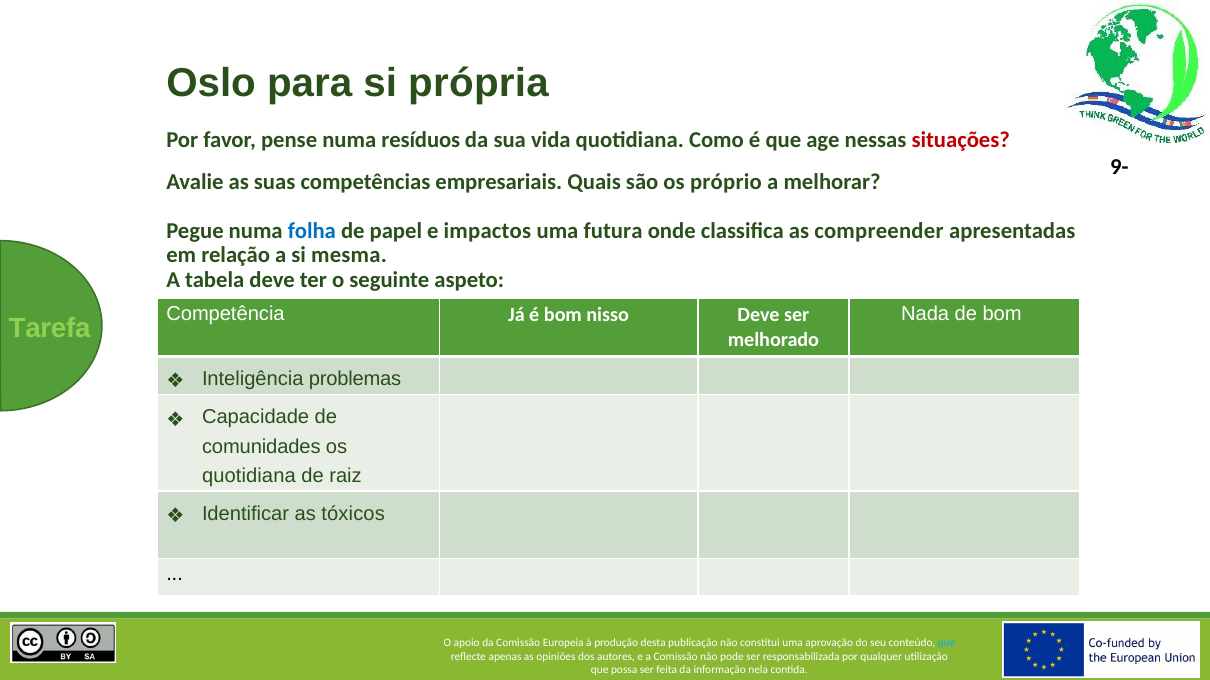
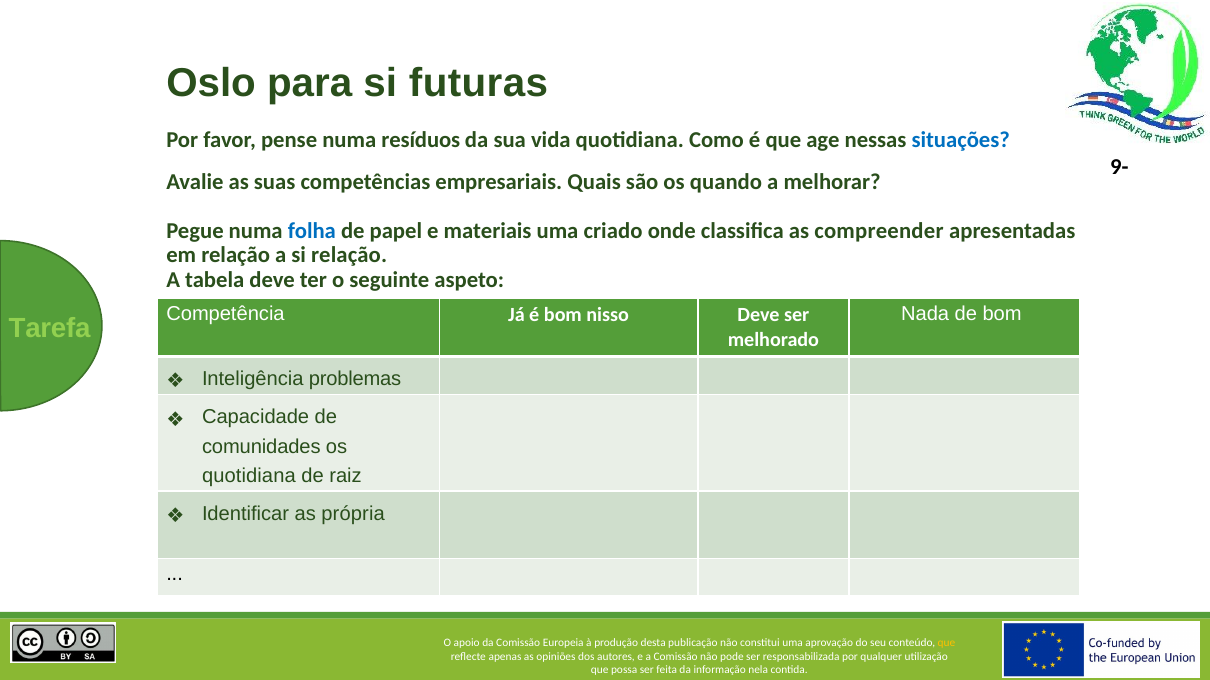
própria: própria -> futuras
situações colour: red -> blue
próprio: próprio -> quando
impactos: impactos -> materiais
futura: futura -> criado
si mesma: mesma -> relação
tóxicos: tóxicos -> própria
que at (947, 643) colour: light blue -> yellow
